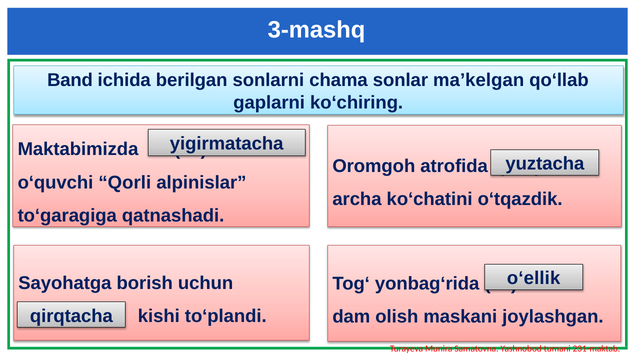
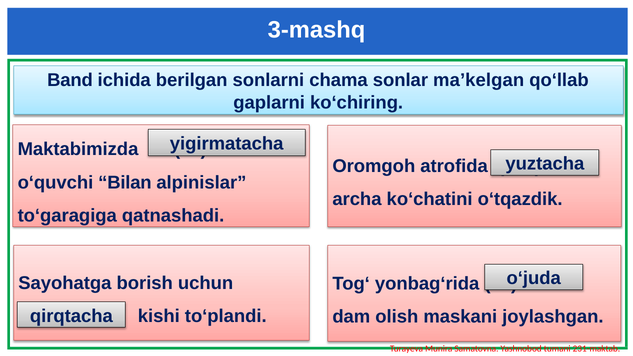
Qorli: Qorli -> Bilan
o‘ellik: o‘ellik -> o‘juda
